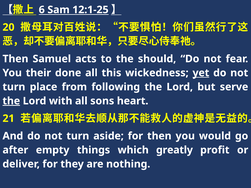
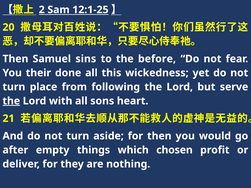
6: 6 -> 2
acts: acts -> sins
should: should -> before
yet underline: present -> none
greatly: greatly -> chosen
